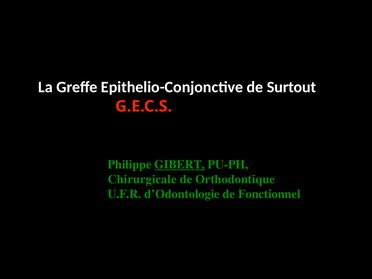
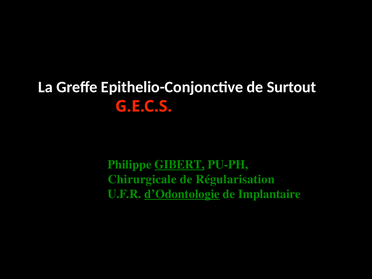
Orthodontique: Orthodontique -> Régularisation
d’Odontologie underline: none -> present
Fonctionnel: Fonctionnel -> Implantaire
